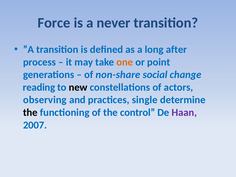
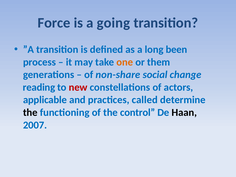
never: never -> going
after: after -> been
point: point -> them
new colour: black -> red
observing: observing -> applicable
single: single -> called
Haan colour: purple -> black
